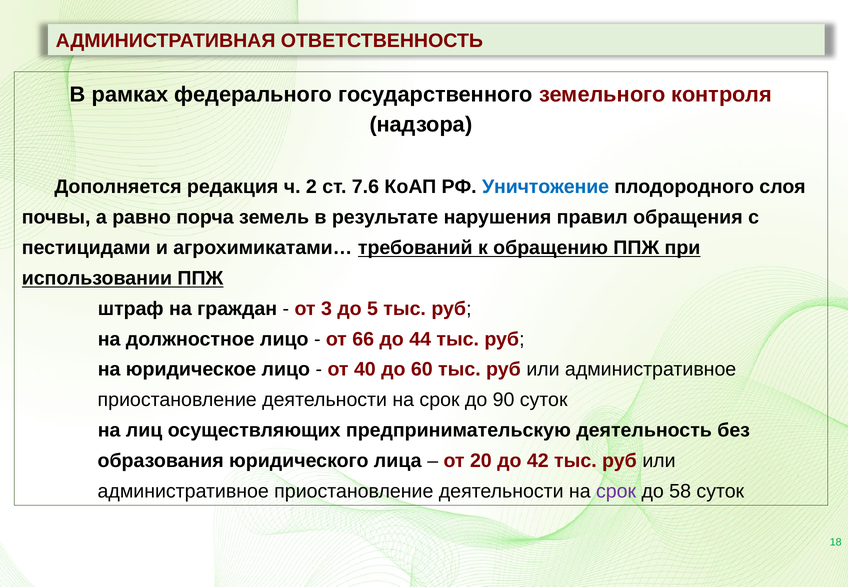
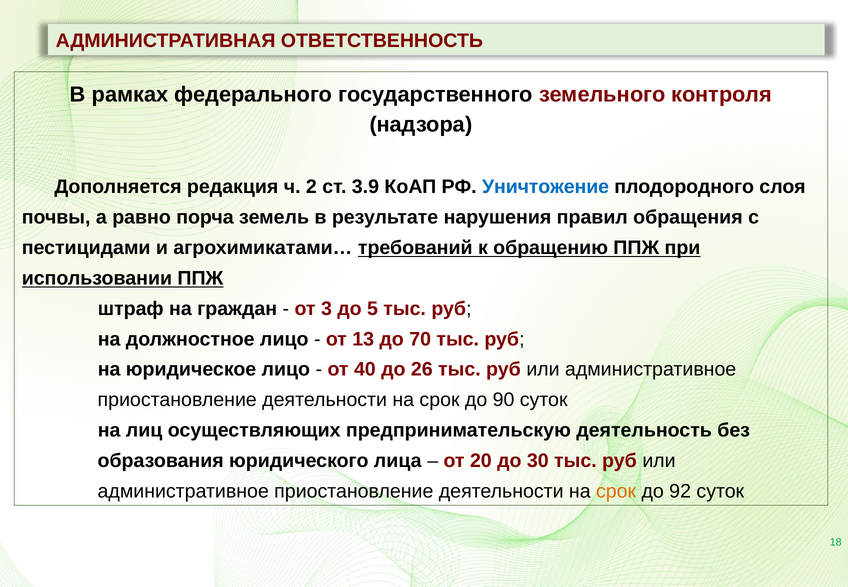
7.6: 7.6 -> 3.9
66: 66 -> 13
44: 44 -> 70
60: 60 -> 26
42: 42 -> 30
срок at (616, 491) colour: purple -> orange
58: 58 -> 92
